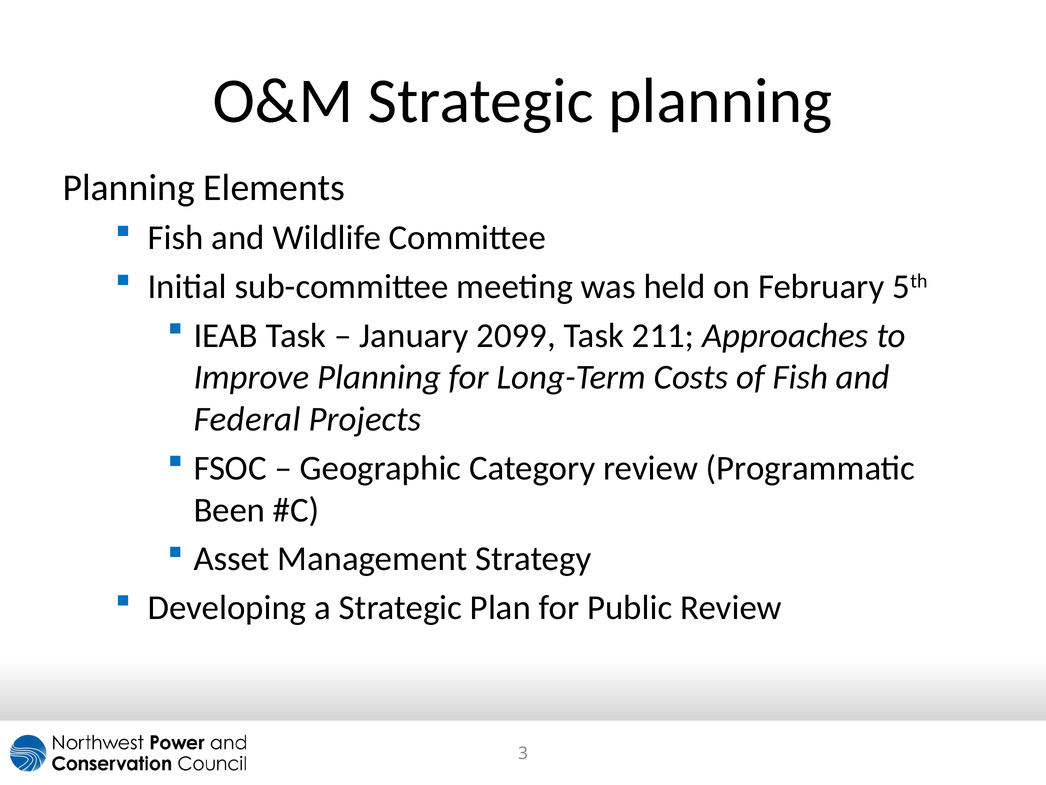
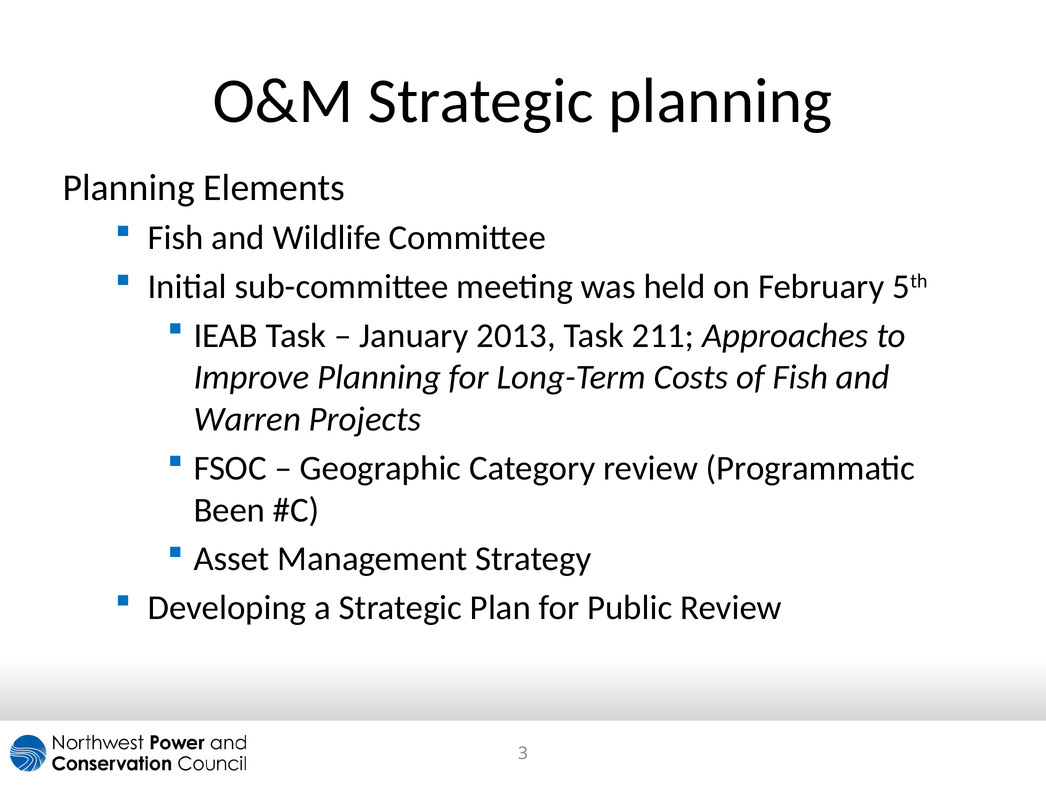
2099: 2099 -> 2013
Federal: Federal -> Warren
